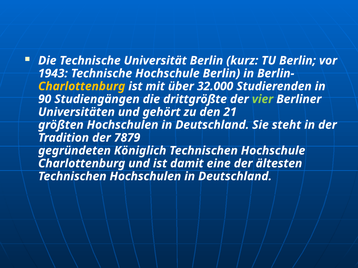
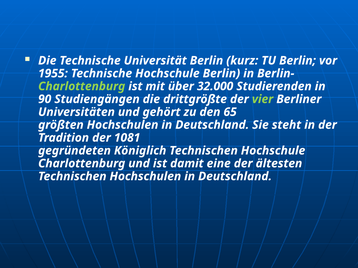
1943: 1943 -> 1955
Charlottenburg at (82, 86) colour: yellow -> light green
21: 21 -> 65
7879: 7879 -> 1081
